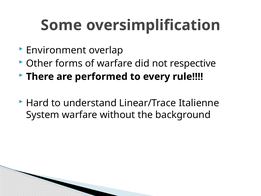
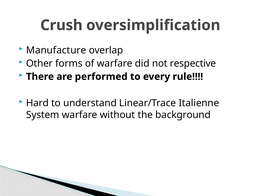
Some: Some -> Crush
Environment: Environment -> Manufacture
